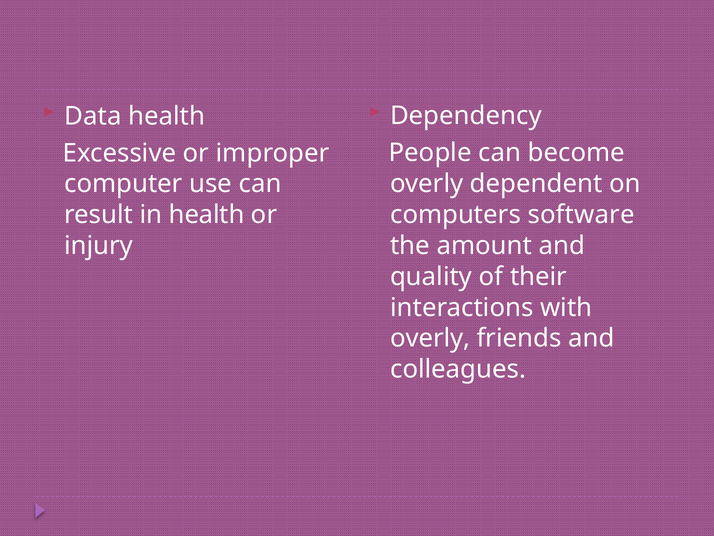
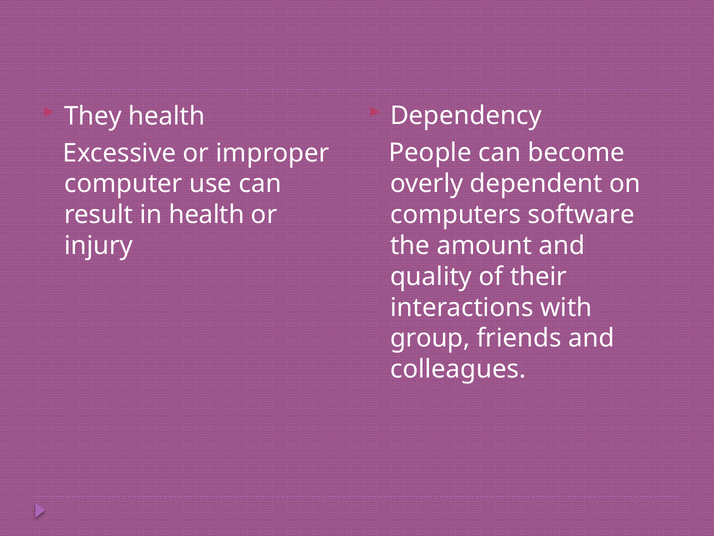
Data: Data -> They
overly at (430, 338): overly -> group
